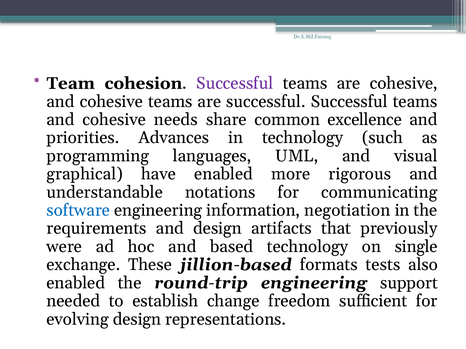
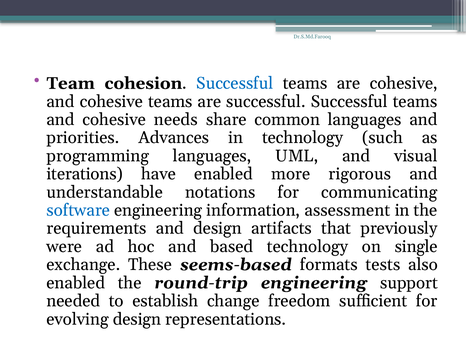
Successful at (235, 83) colour: purple -> blue
common excellence: excellence -> languages
graphical: graphical -> iterations
negotiation: negotiation -> assessment
jillion-based: jillion-based -> seems-based
